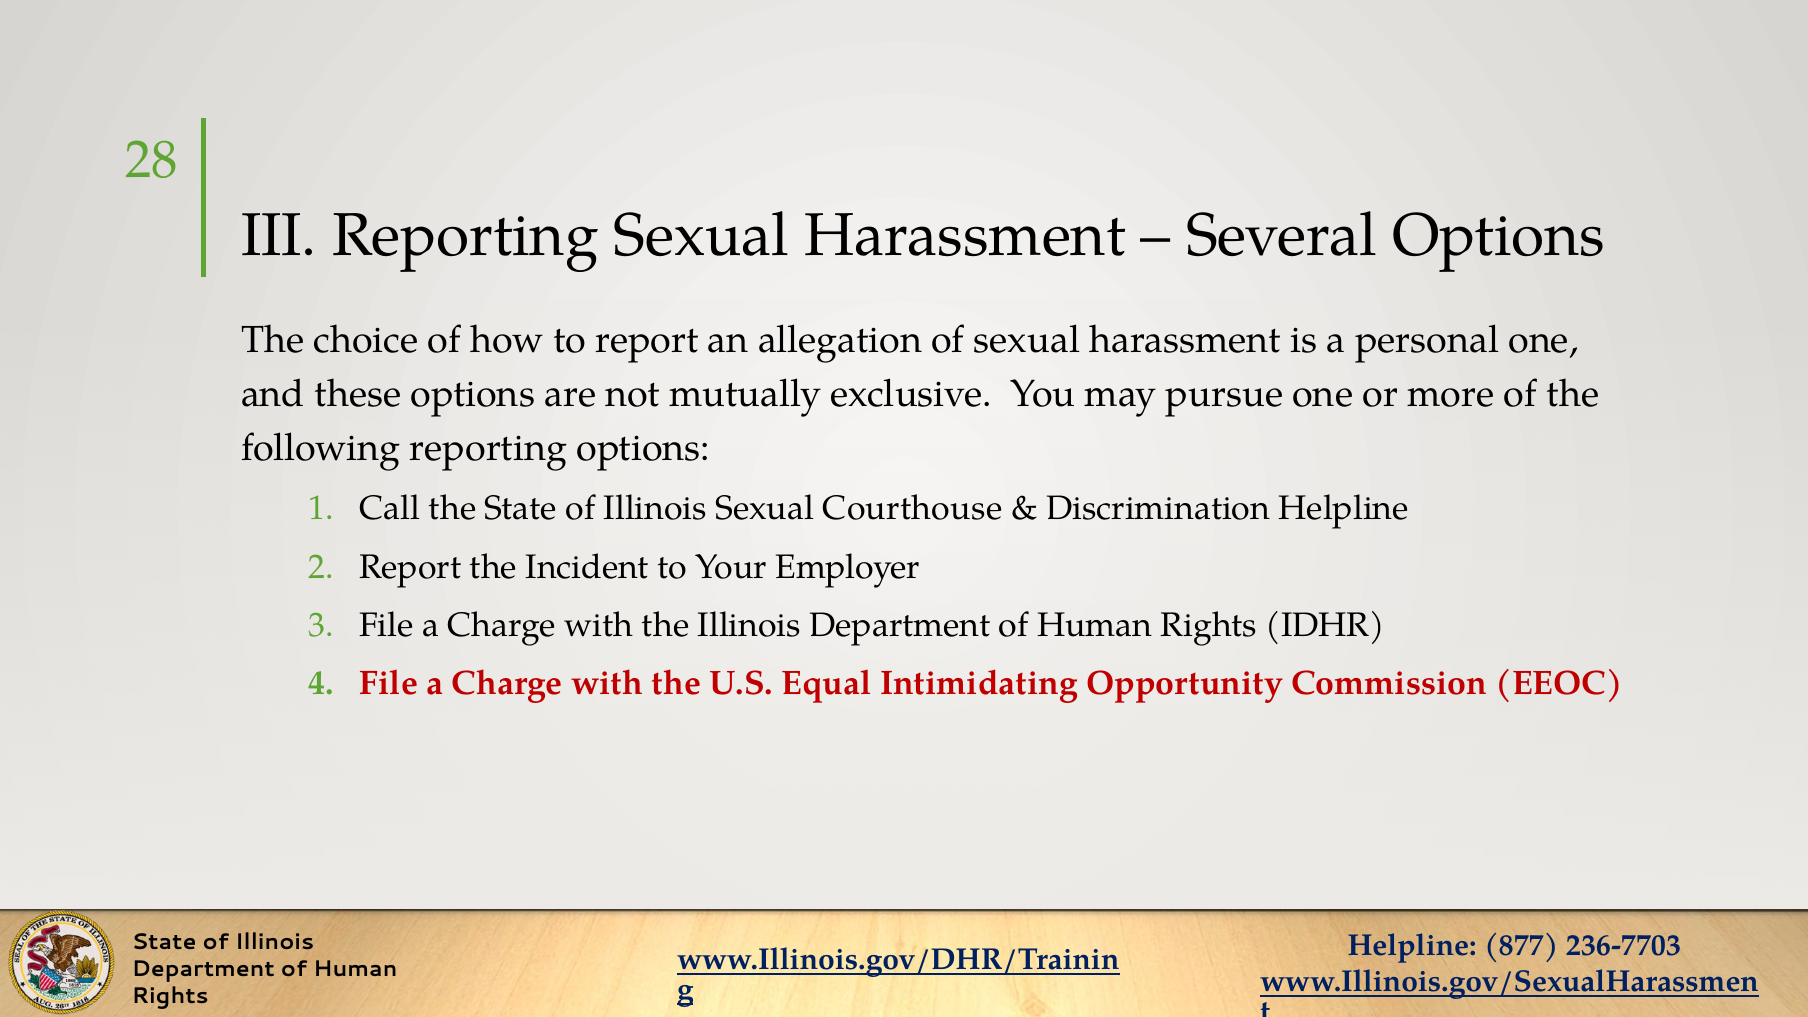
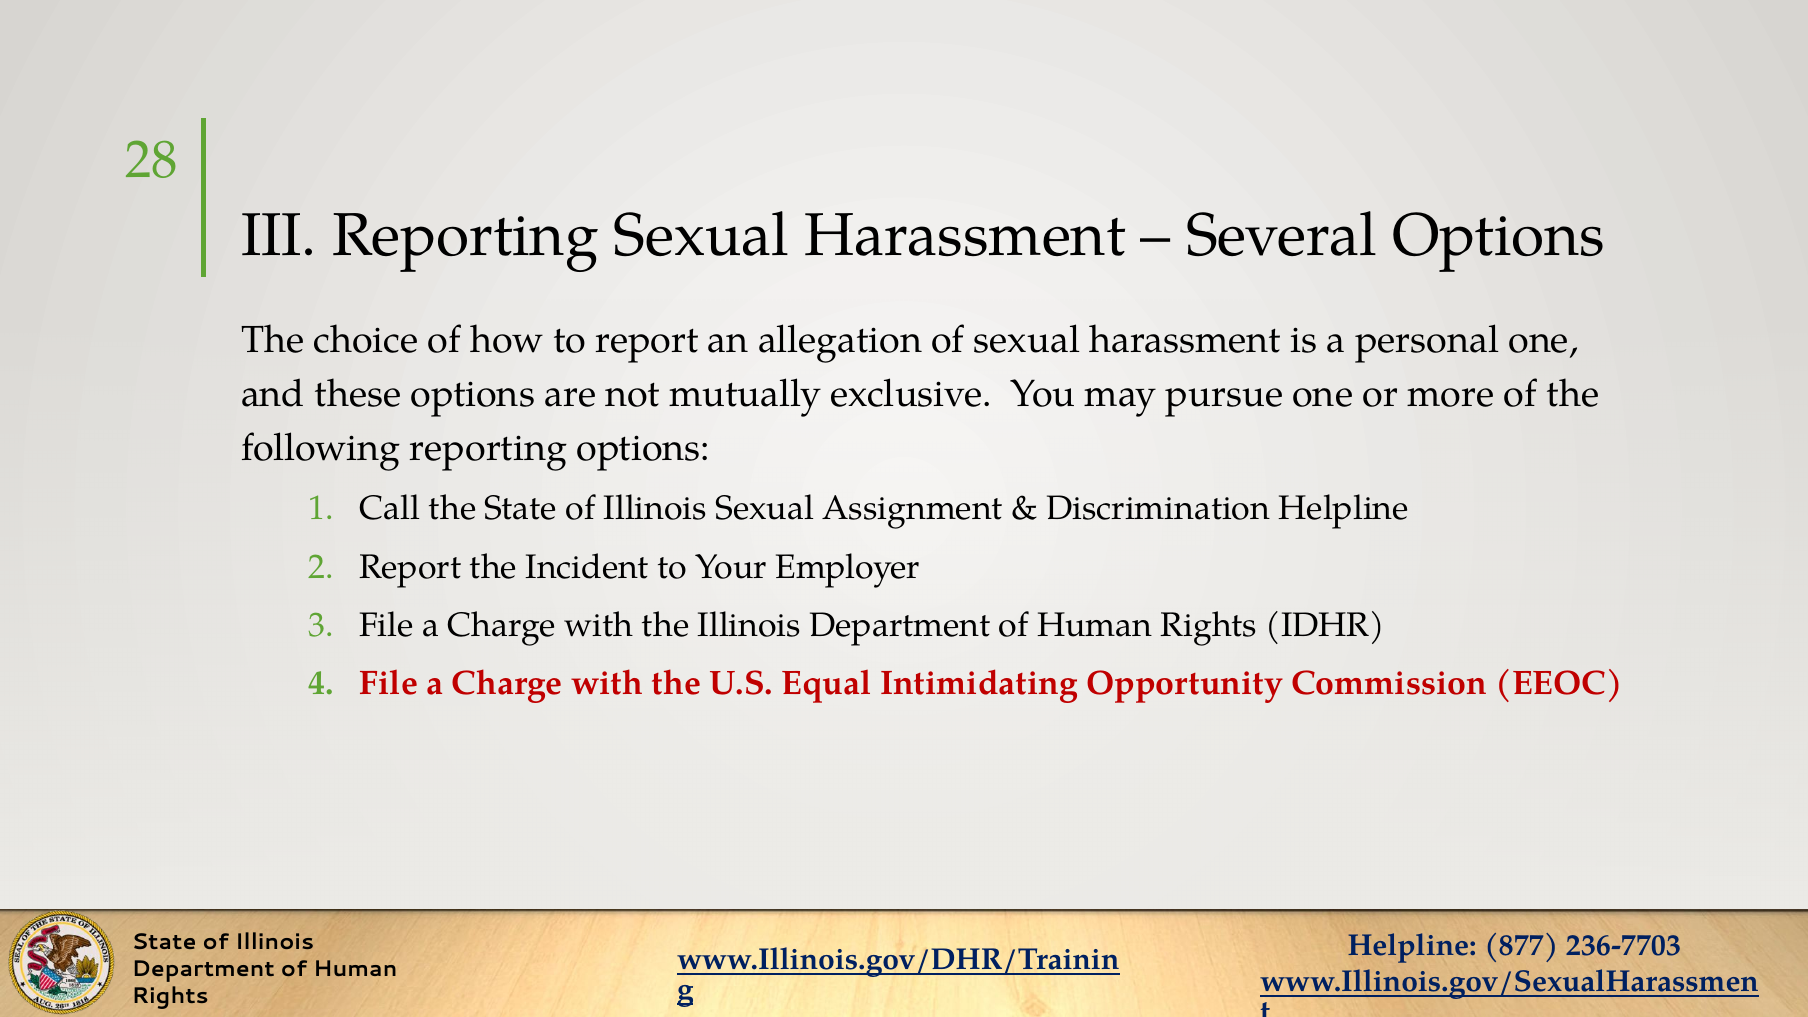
Courthouse: Courthouse -> Assignment
